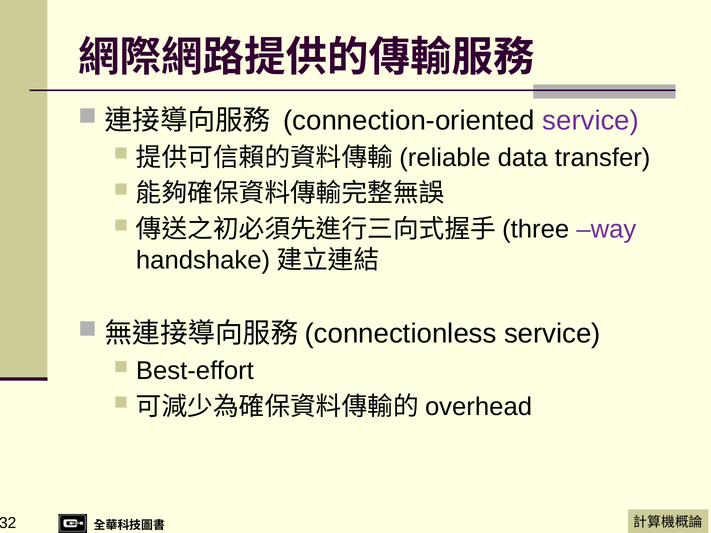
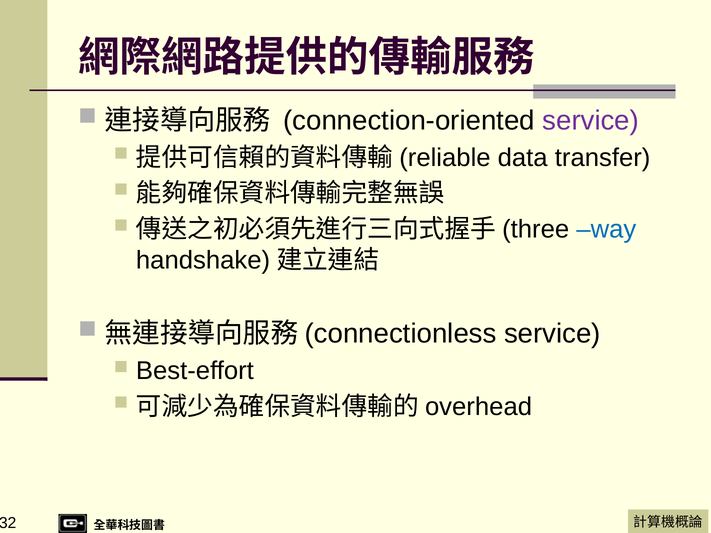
way colour: purple -> blue
